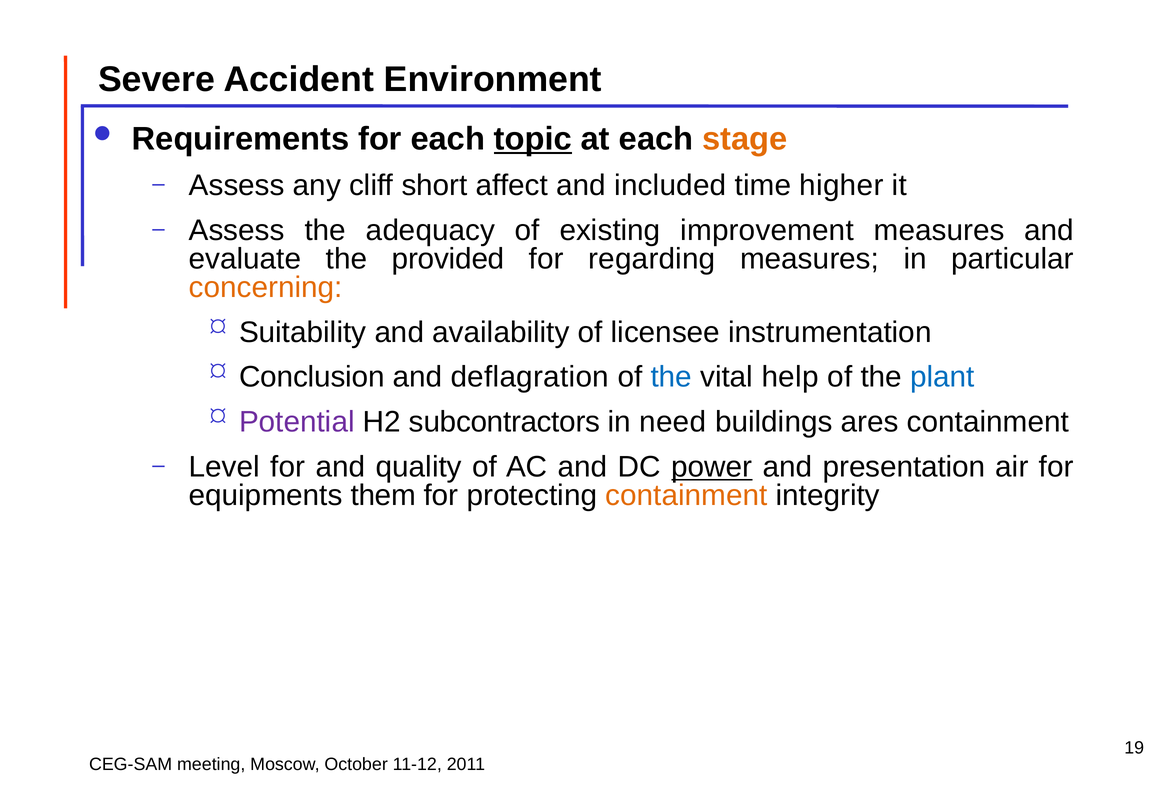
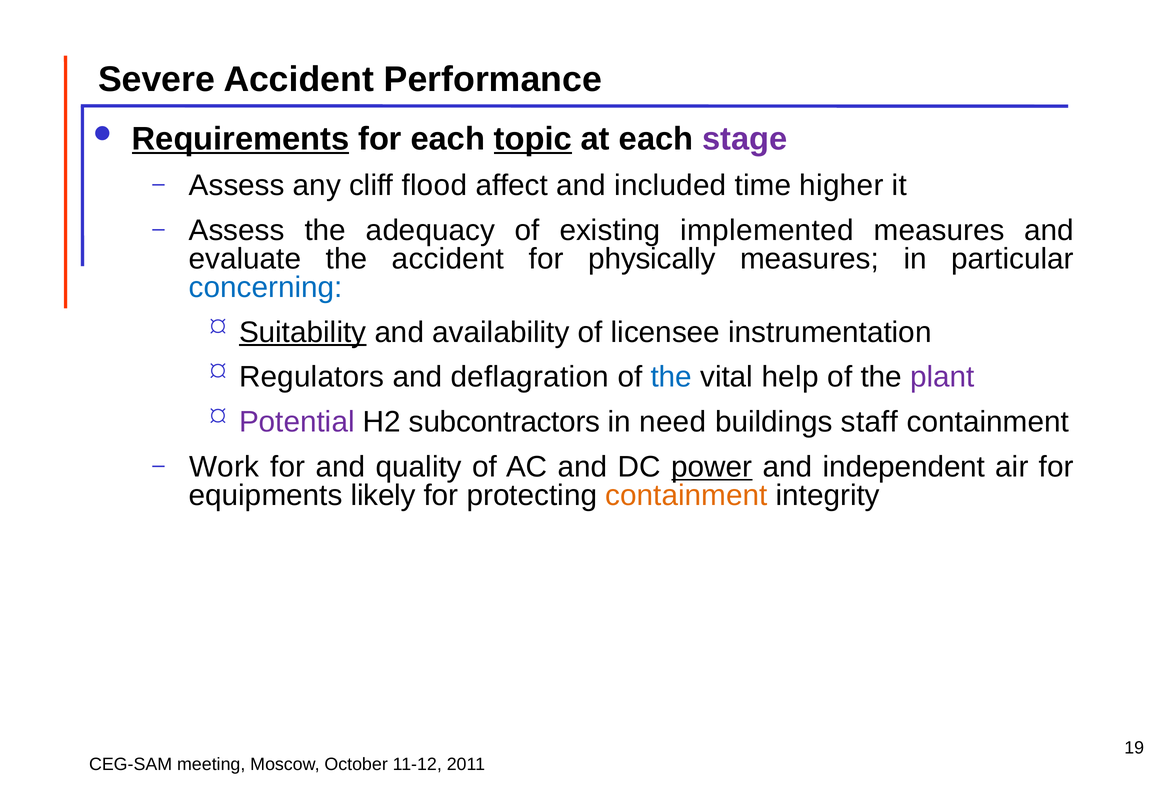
Environment: Environment -> Performance
Requirements underline: none -> present
stage colour: orange -> purple
short: short -> flood
improvement: improvement -> implemented
the provided: provided -> accident
regarding: regarding -> physically
concerning colour: orange -> blue
Suitability underline: none -> present
Conclusion: Conclusion -> Regulators
plant colour: blue -> purple
ares: ares -> staff
Level: Level -> Work
presentation: presentation -> independent
them: them -> likely
